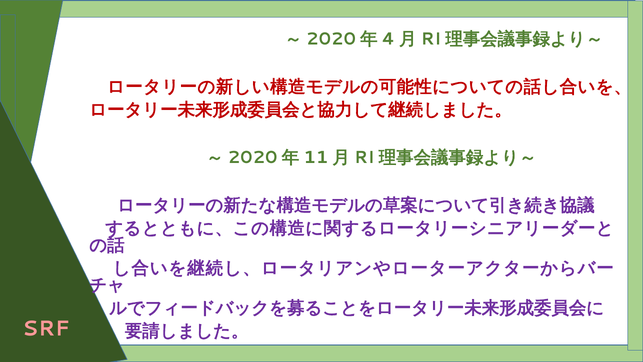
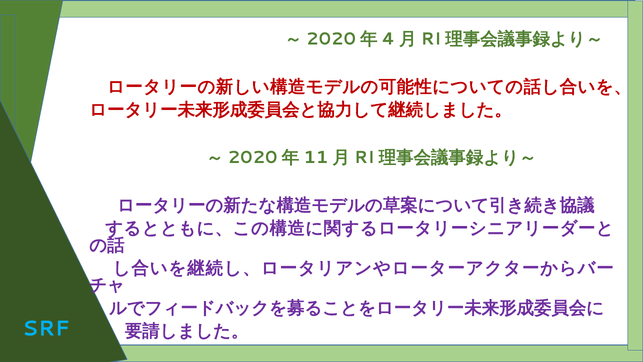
SRF colour: pink -> light blue
